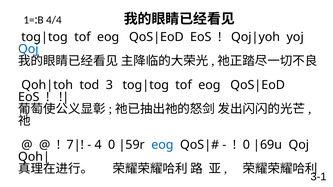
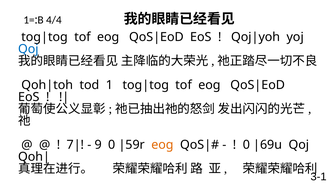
tod 3: 3 -> 1
4: 4 -> 9
eog at (163, 145) colour: blue -> orange
